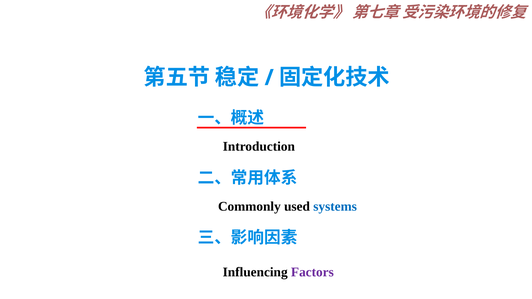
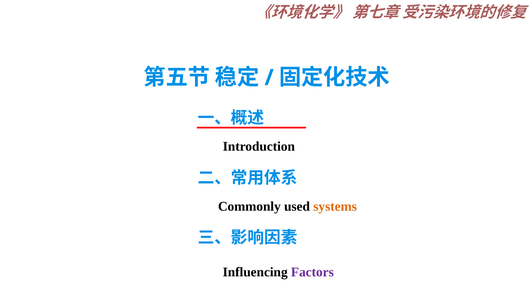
systems colour: blue -> orange
